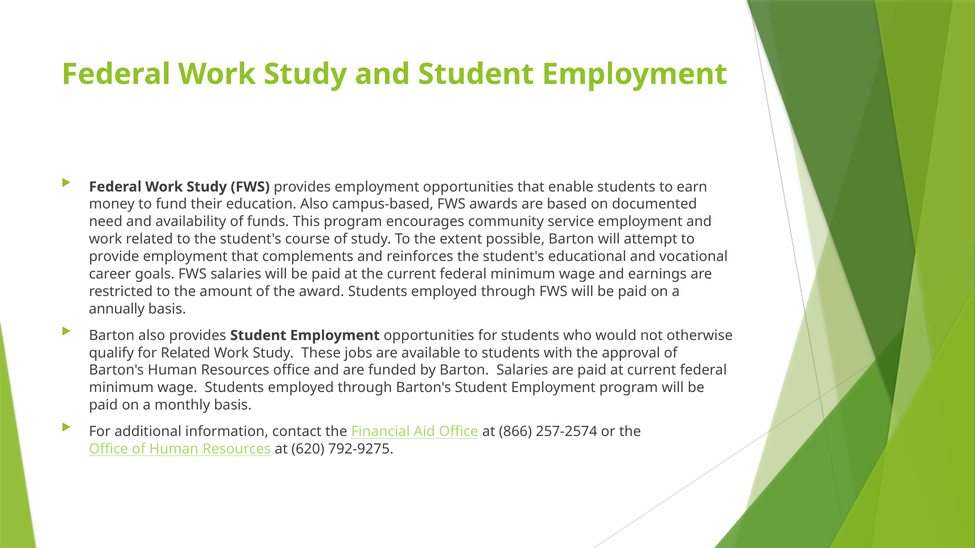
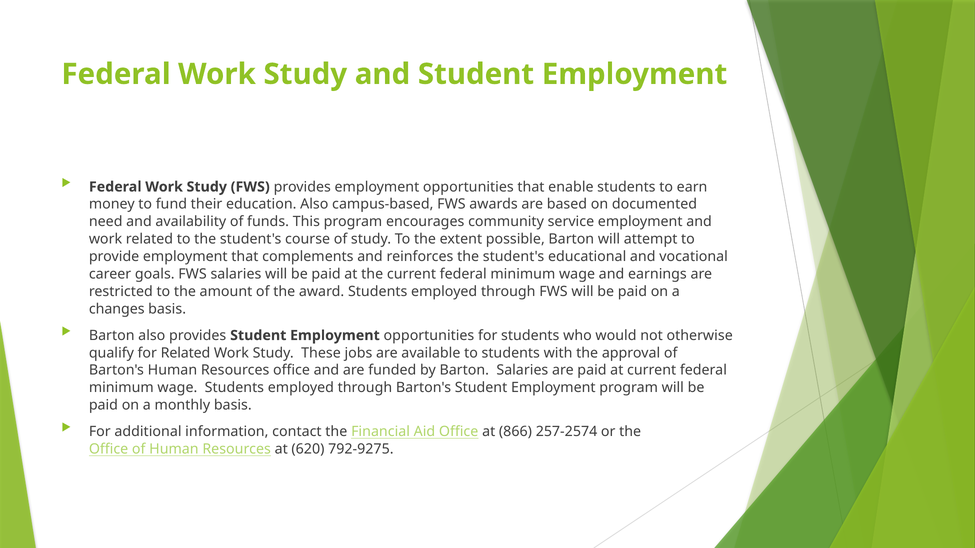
annually: annually -> changes
